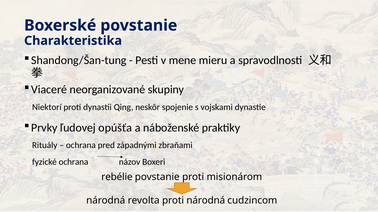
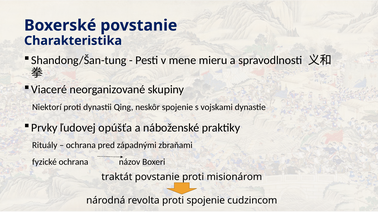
rebélie: rebélie -> traktát
proti národná: národná -> spojenie
